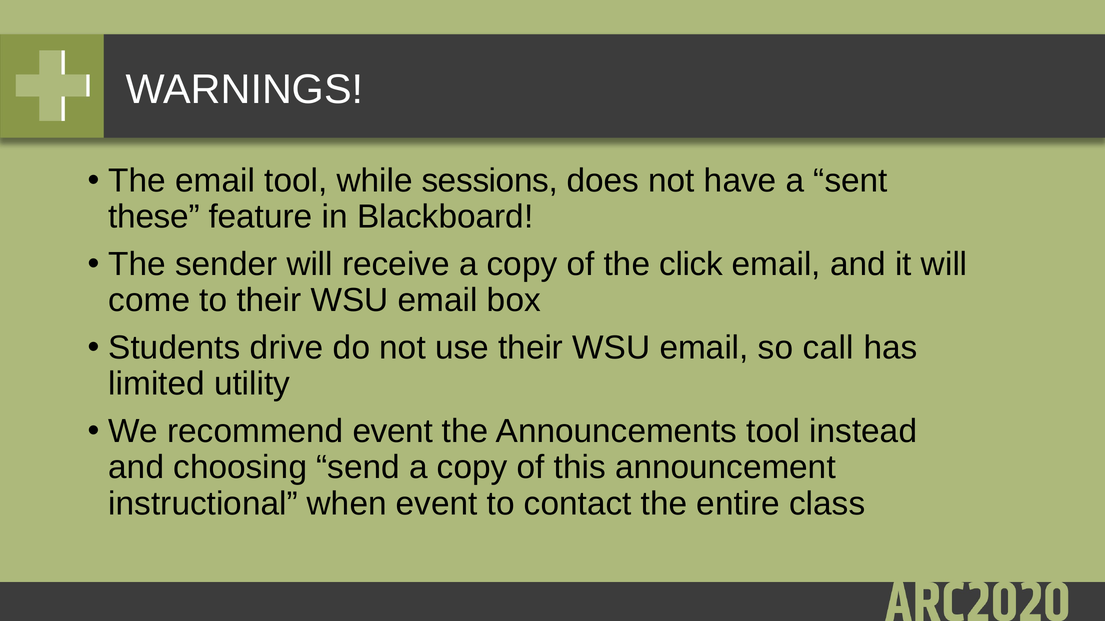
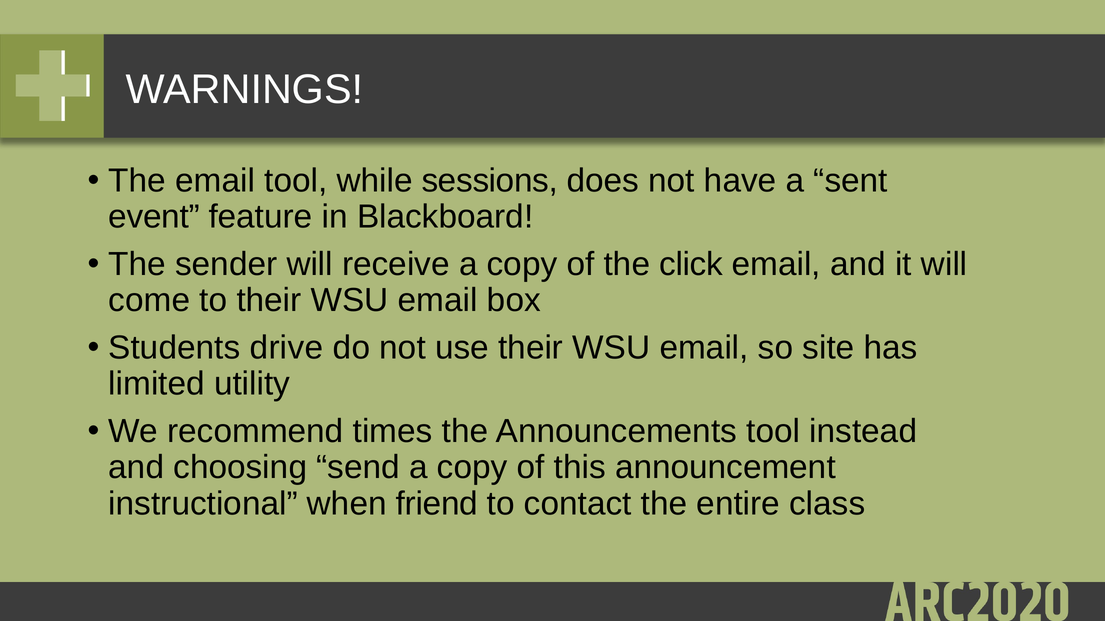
these: these -> event
call: call -> site
recommend event: event -> times
when event: event -> friend
